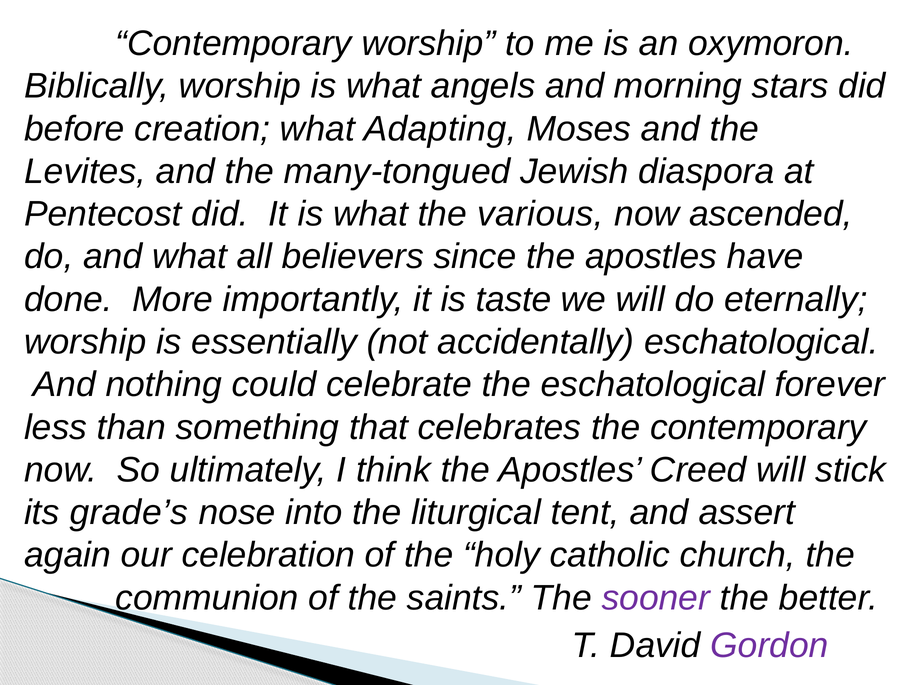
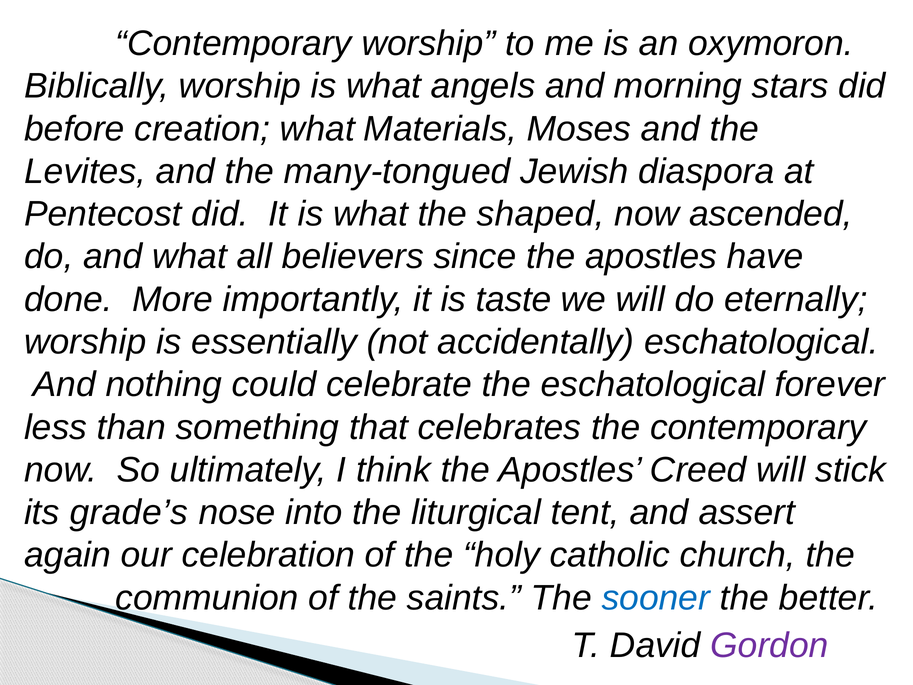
Adapting: Adapting -> Materials
various: various -> shaped
sooner colour: purple -> blue
